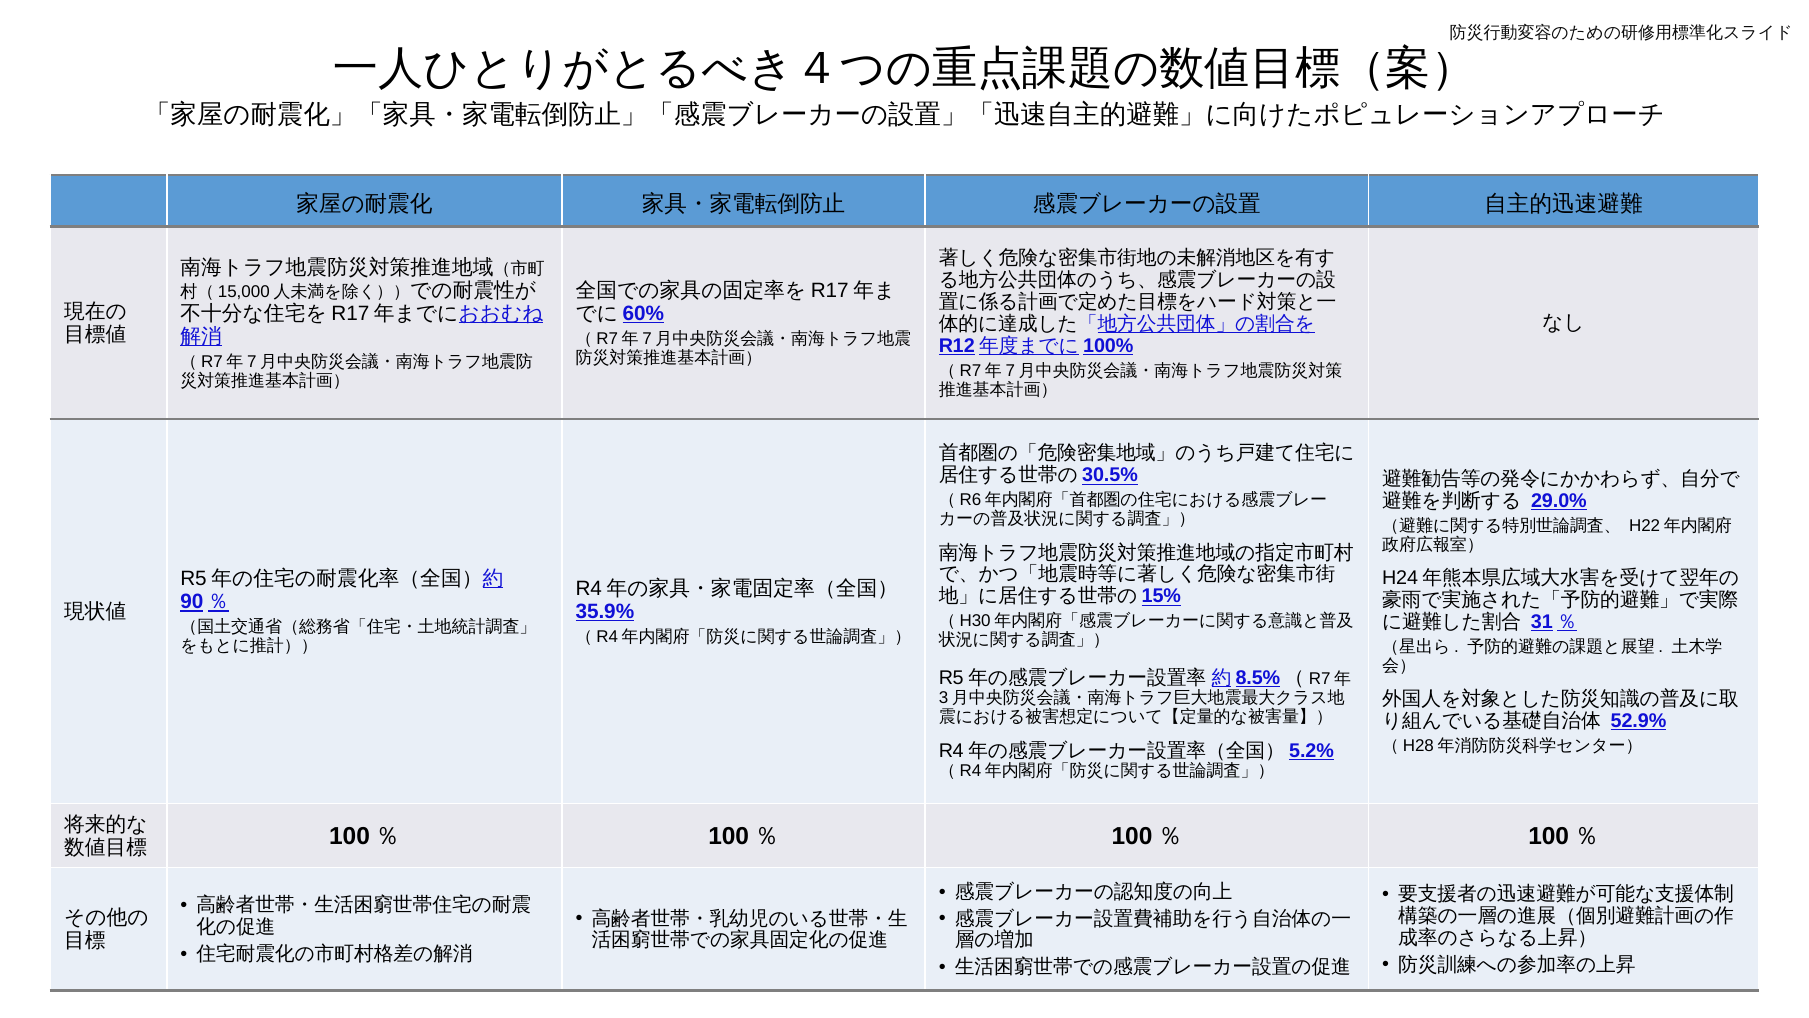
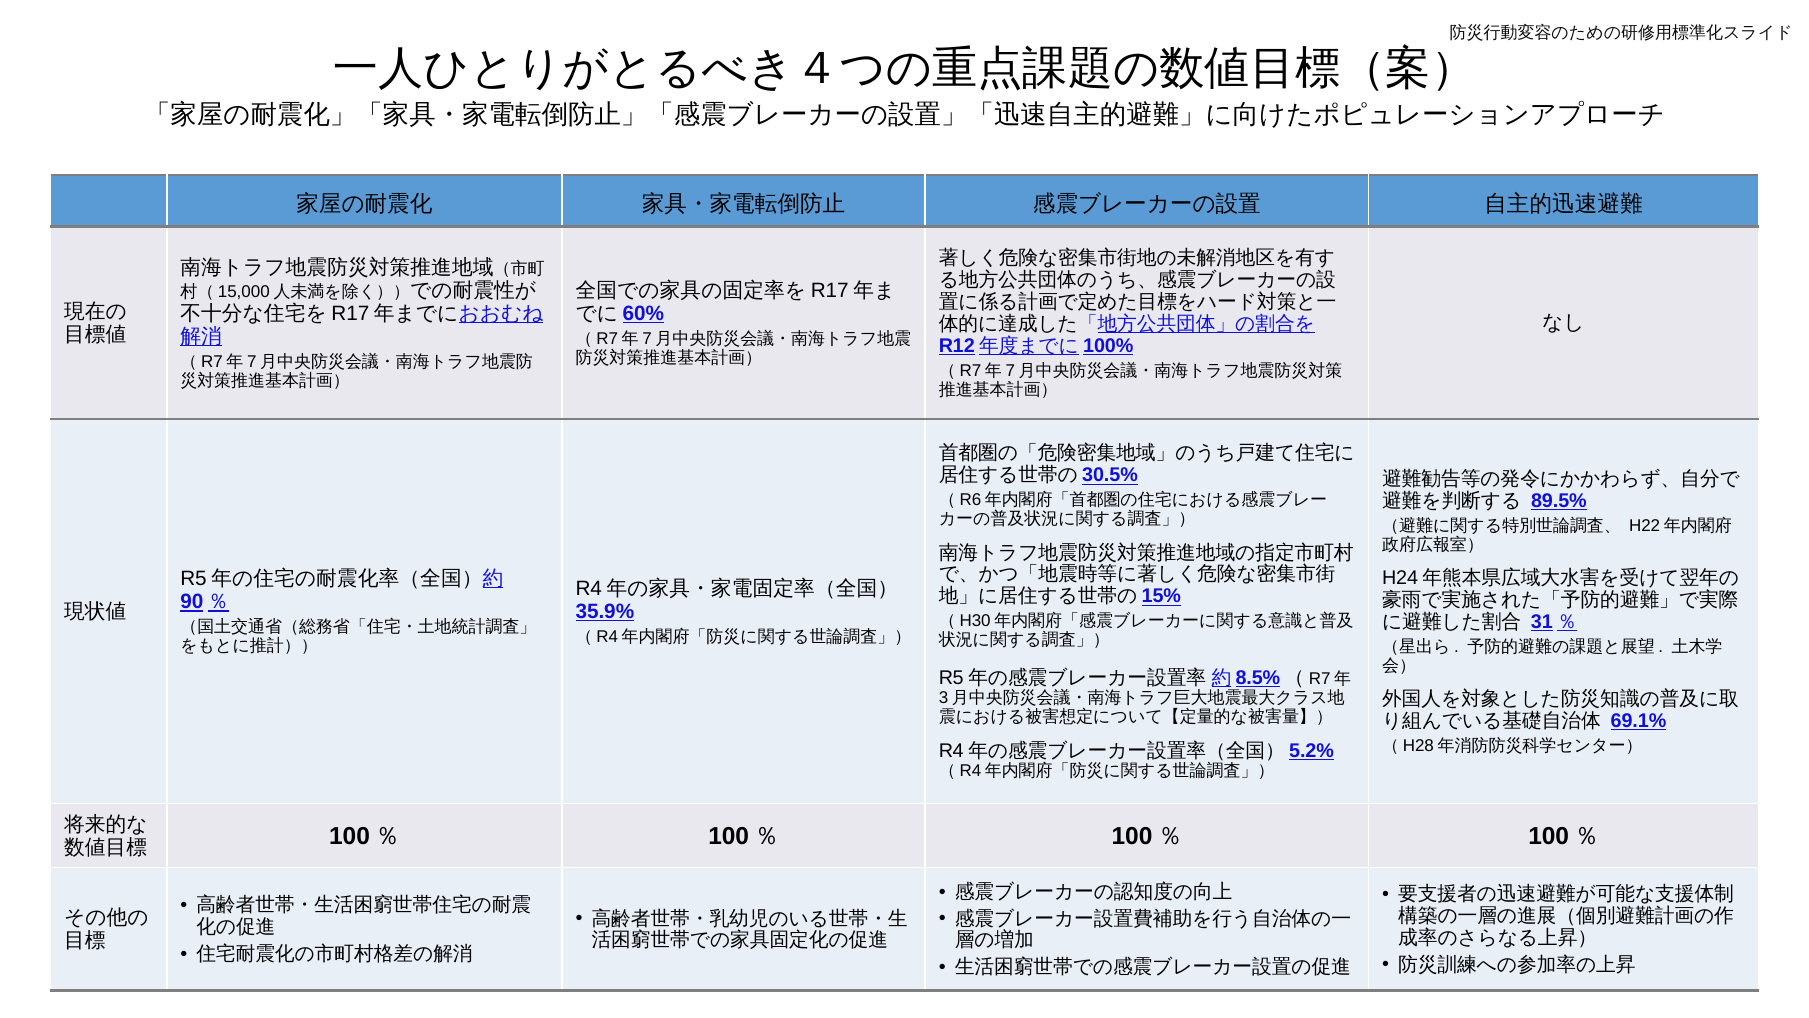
29.0%: 29.0% -> 89.5%
52.9%: 52.9% -> 69.1%
